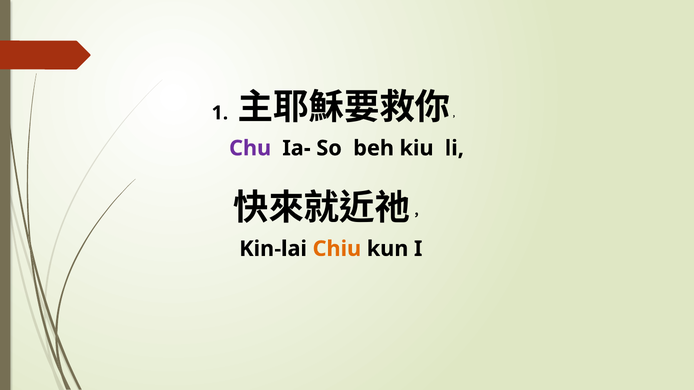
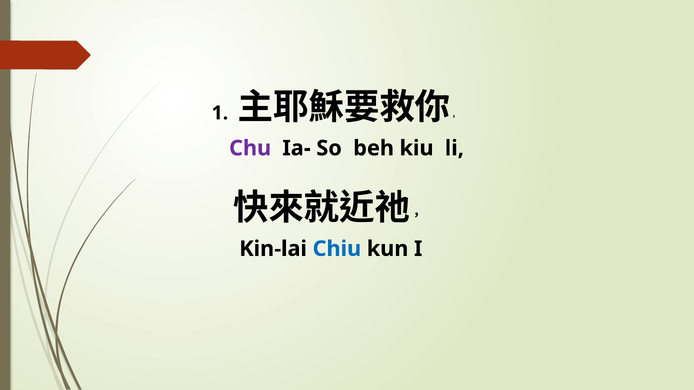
Chiu colour: orange -> blue
